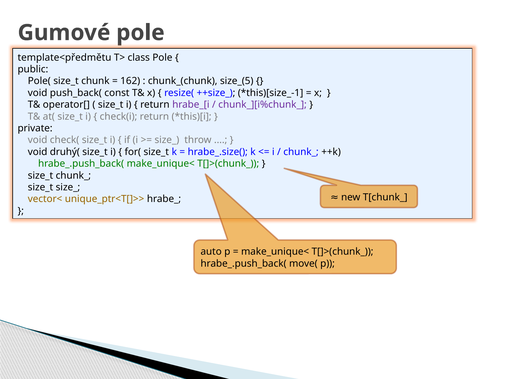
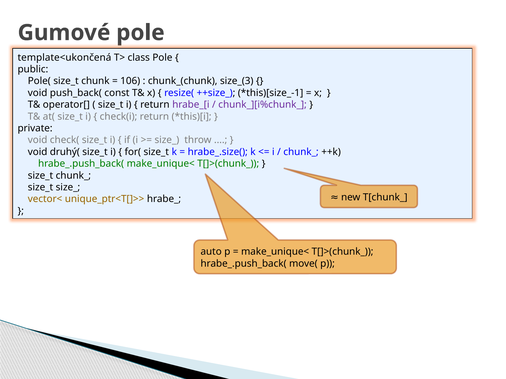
template<předmětu: template<předmětu -> template<ukončená
162: 162 -> 106
size_(5: size_(5 -> size_(3
